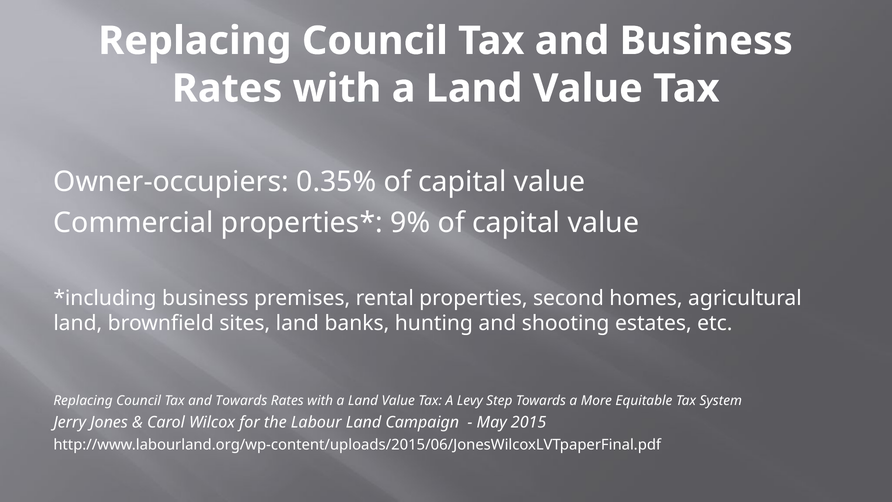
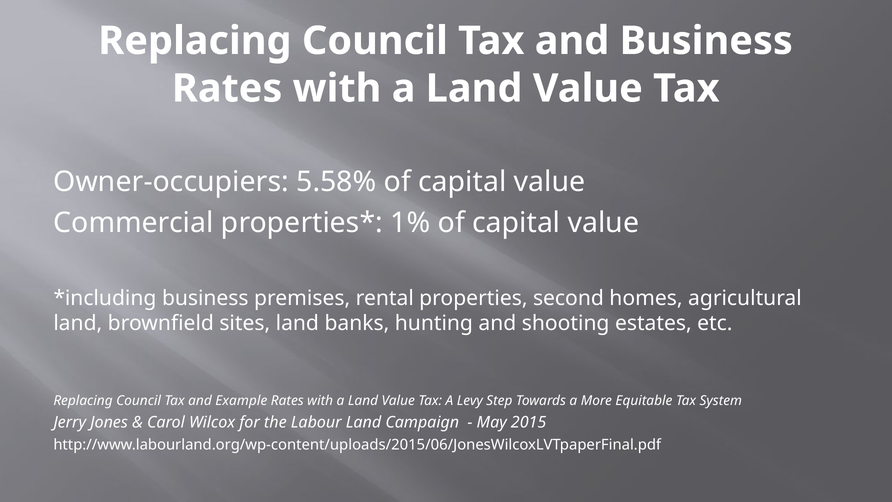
0.35%: 0.35% -> 5.58%
9%: 9% -> 1%
and Towards: Towards -> Example
